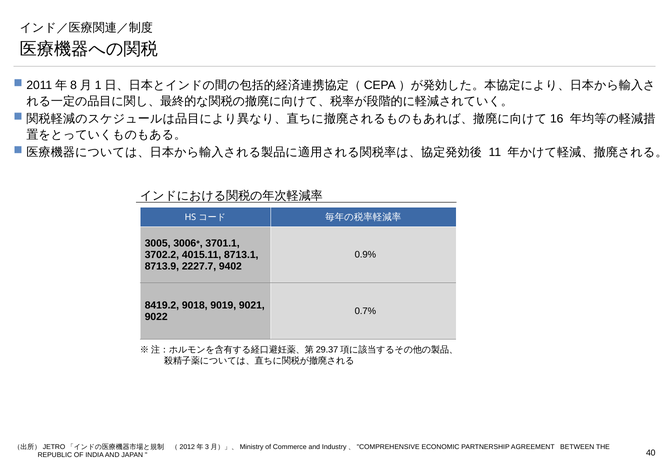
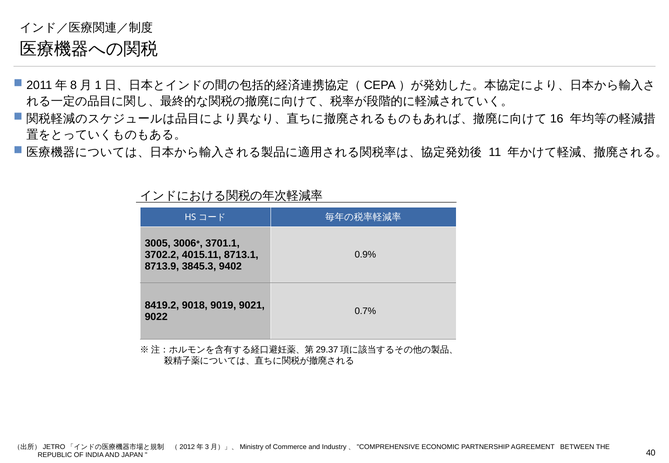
2227.7: 2227.7 -> 3845.3
